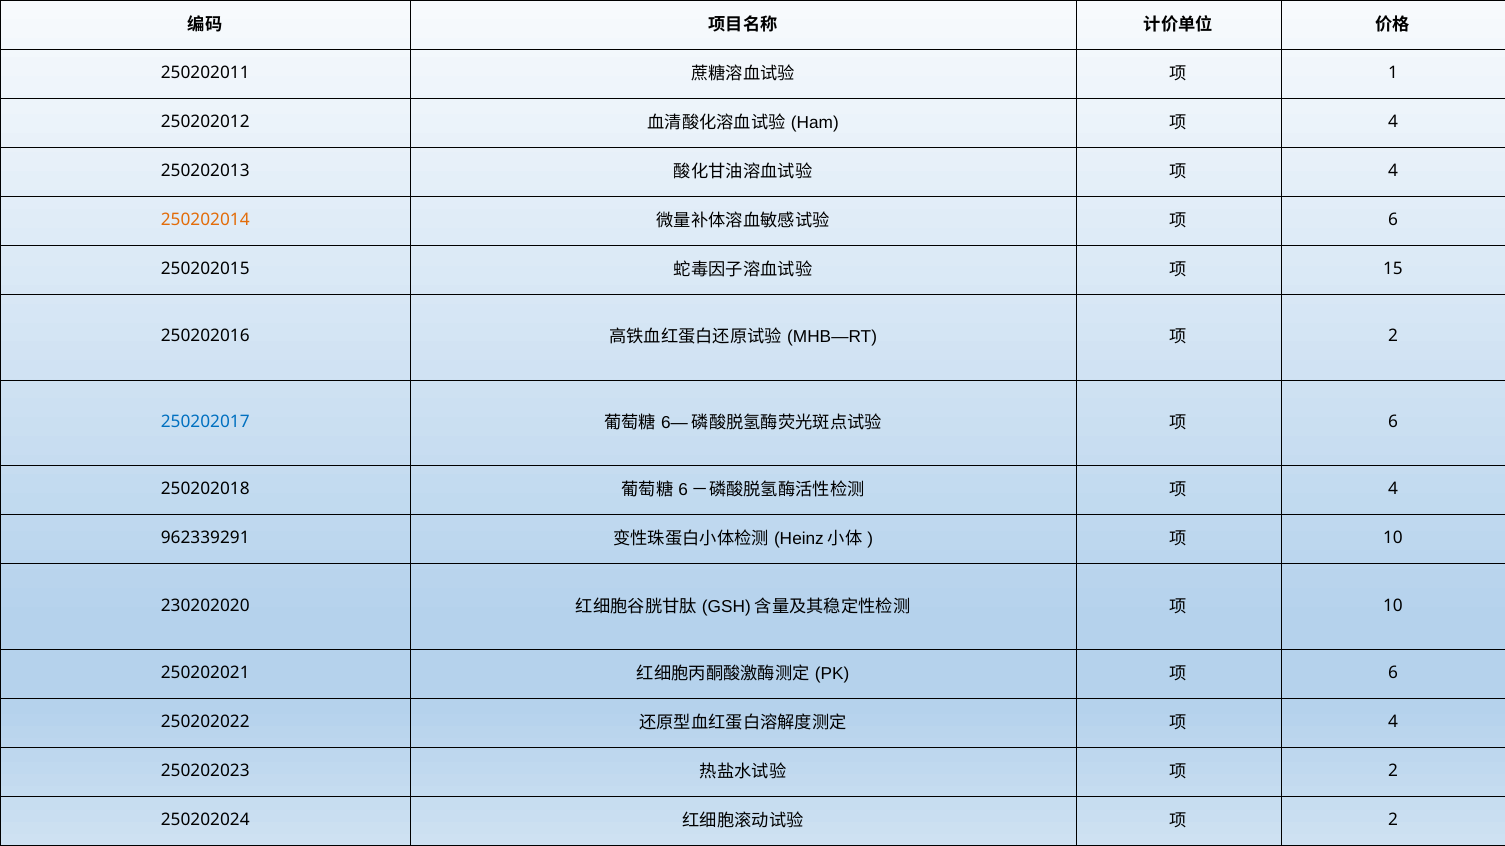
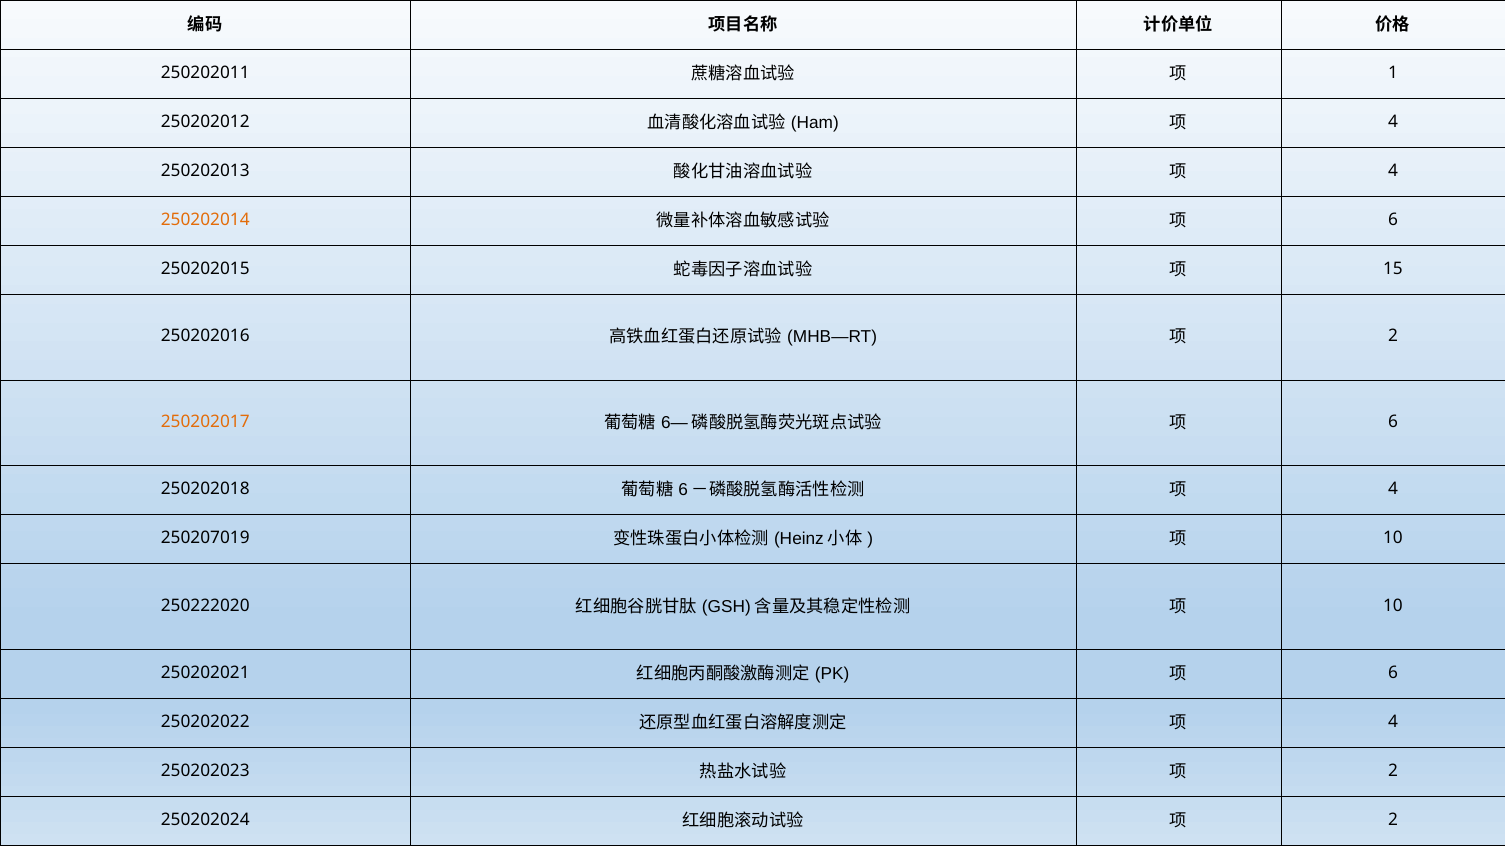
250202017 colour: blue -> orange
962339291: 962339291 -> 250207019
230202020: 230202020 -> 250222020
